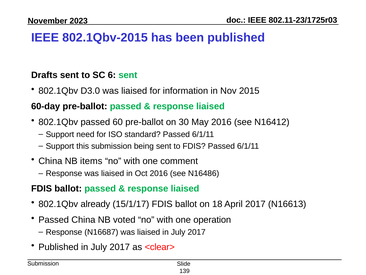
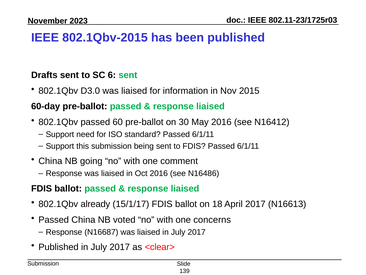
items: items -> going
operation: operation -> concerns
